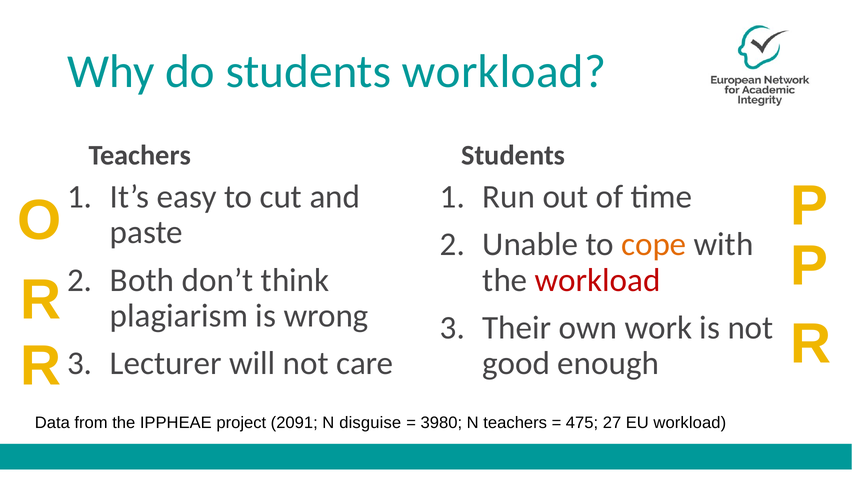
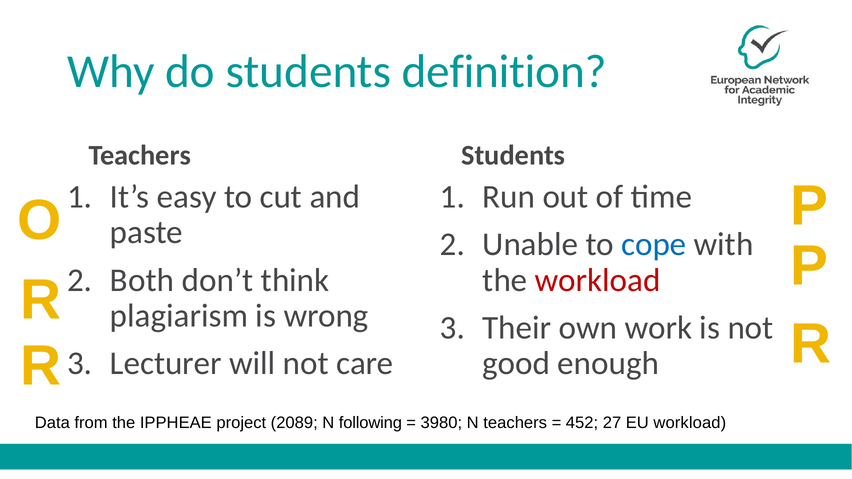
students workload: workload -> definition
cope colour: orange -> blue
2091: 2091 -> 2089
disguise: disguise -> following
475: 475 -> 452
